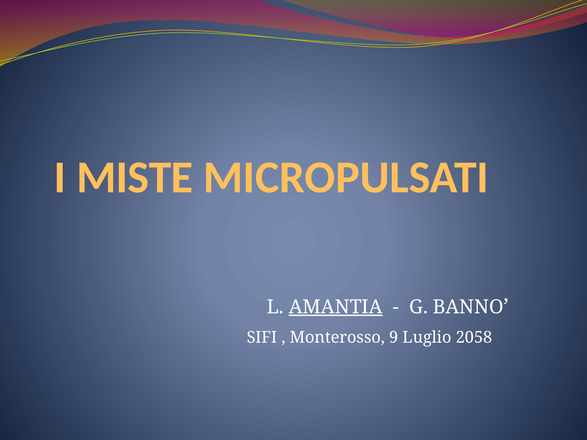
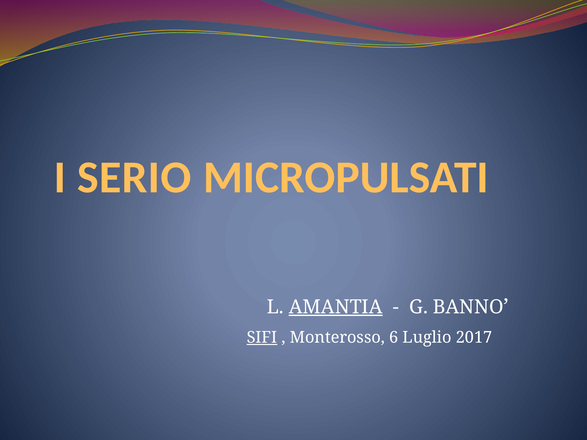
MISTE: MISTE -> SERIO
SIFI underline: none -> present
9: 9 -> 6
2058: 2058 -> 2017
